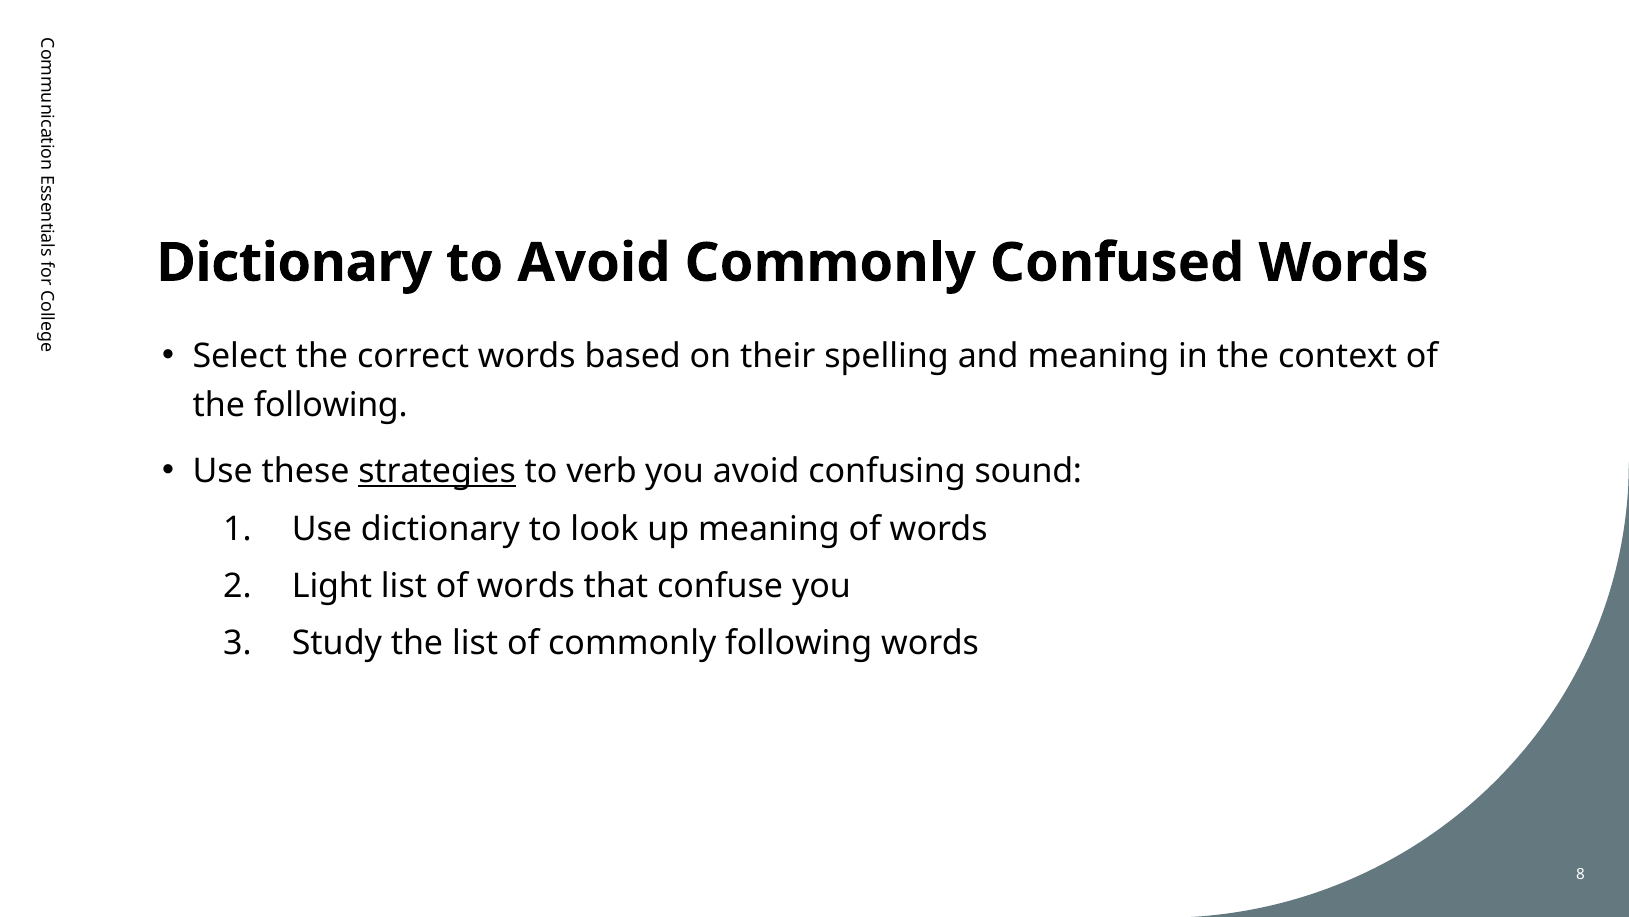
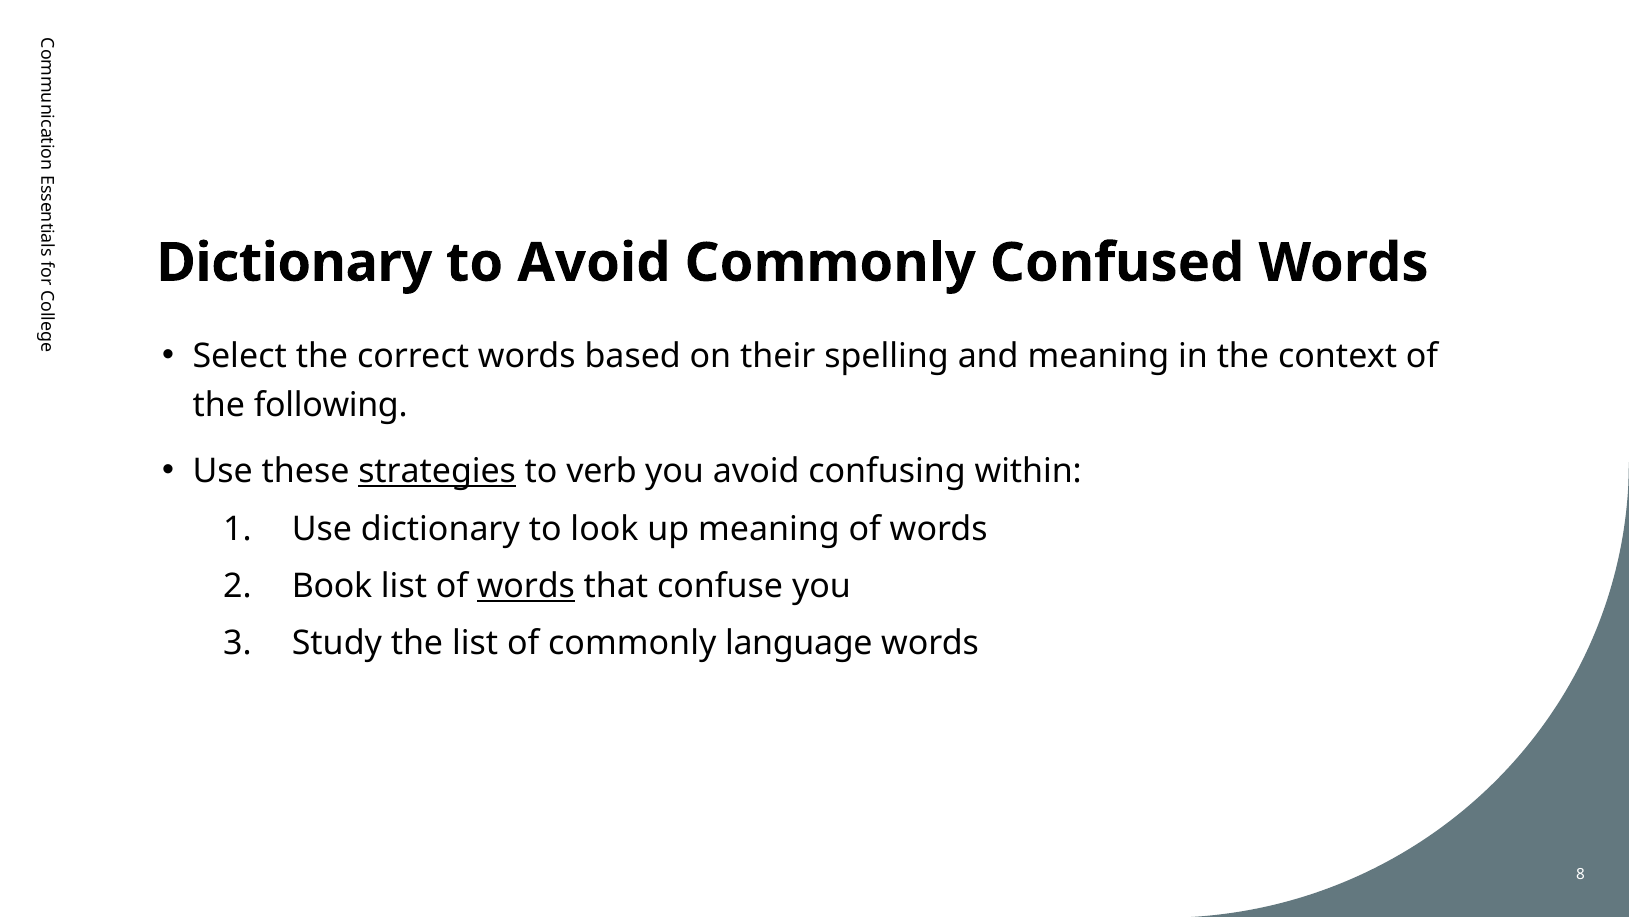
sound: sound -> within
Light: Light -> Book
words at (526, 586) underline: none -> present
commonly following: following -> language
